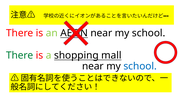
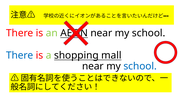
There at (20, 56) colour: green -> blue
